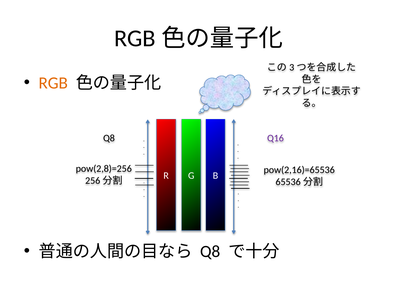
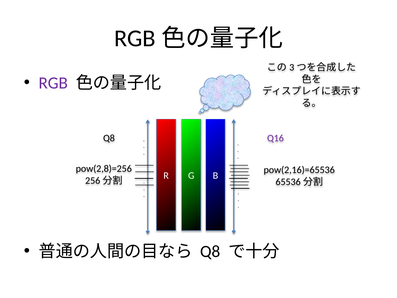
RGB colour: orange -> purple
